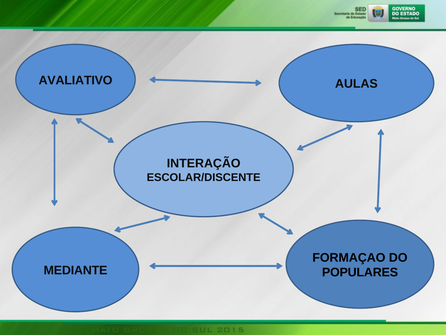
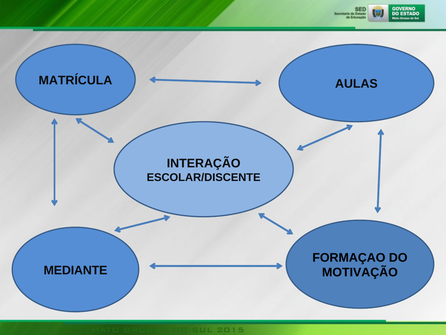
AVALIATIVO: AVALIATIVO -> MATRÍCULA
POPULARES: POPULARES -> MOTIVAÇÃO
